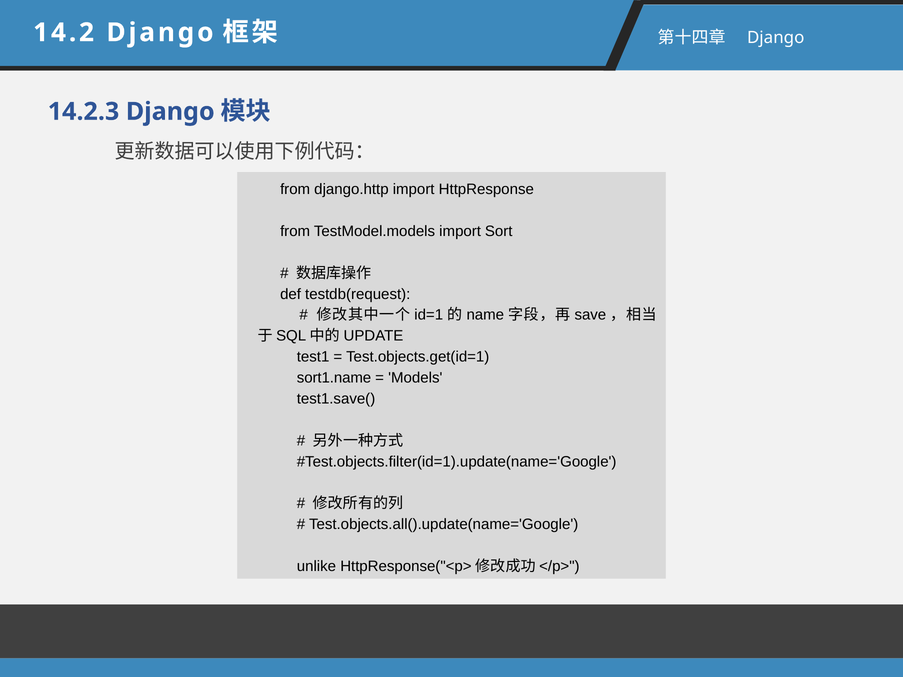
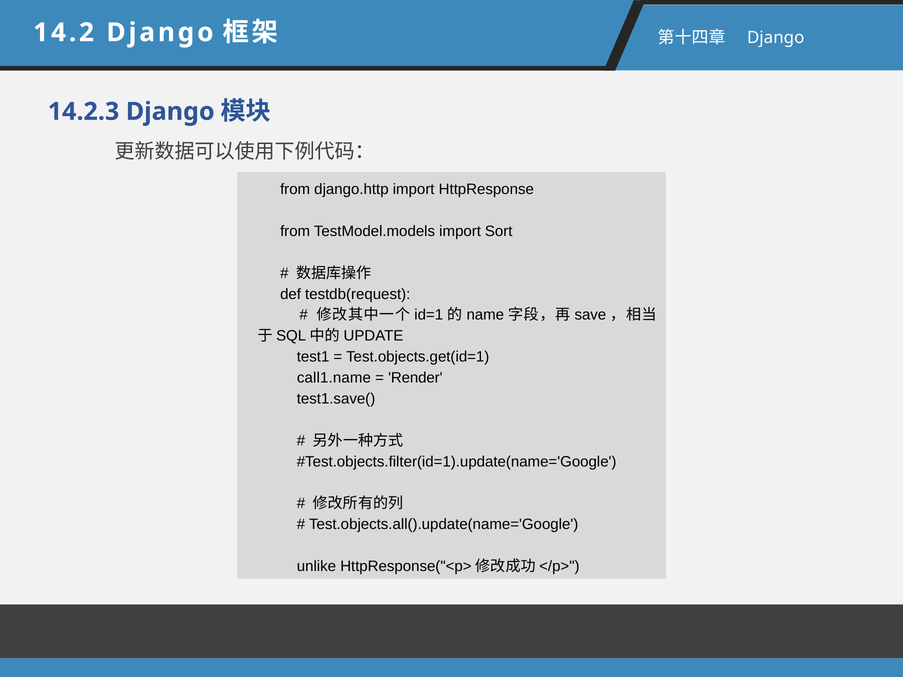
sort1.name: sort1.name -> call1.name
Models: Models -> Render
